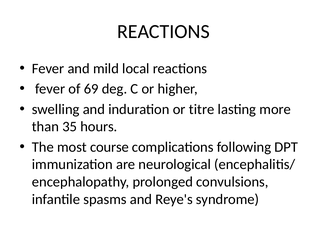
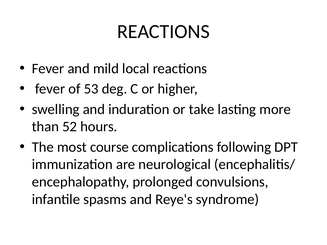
69: 69 -> 53
titre: titre -> take
35: 35 -> 52
